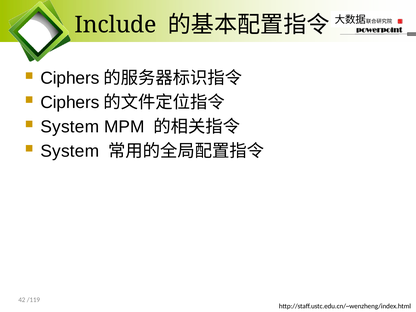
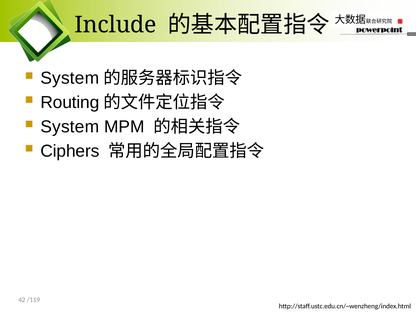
Ciphers at (70, 78): Ciphers -> System
Ciphers at (70, 102): Ciphers -> Routing
System at (70, 151): System -> Ciphers
